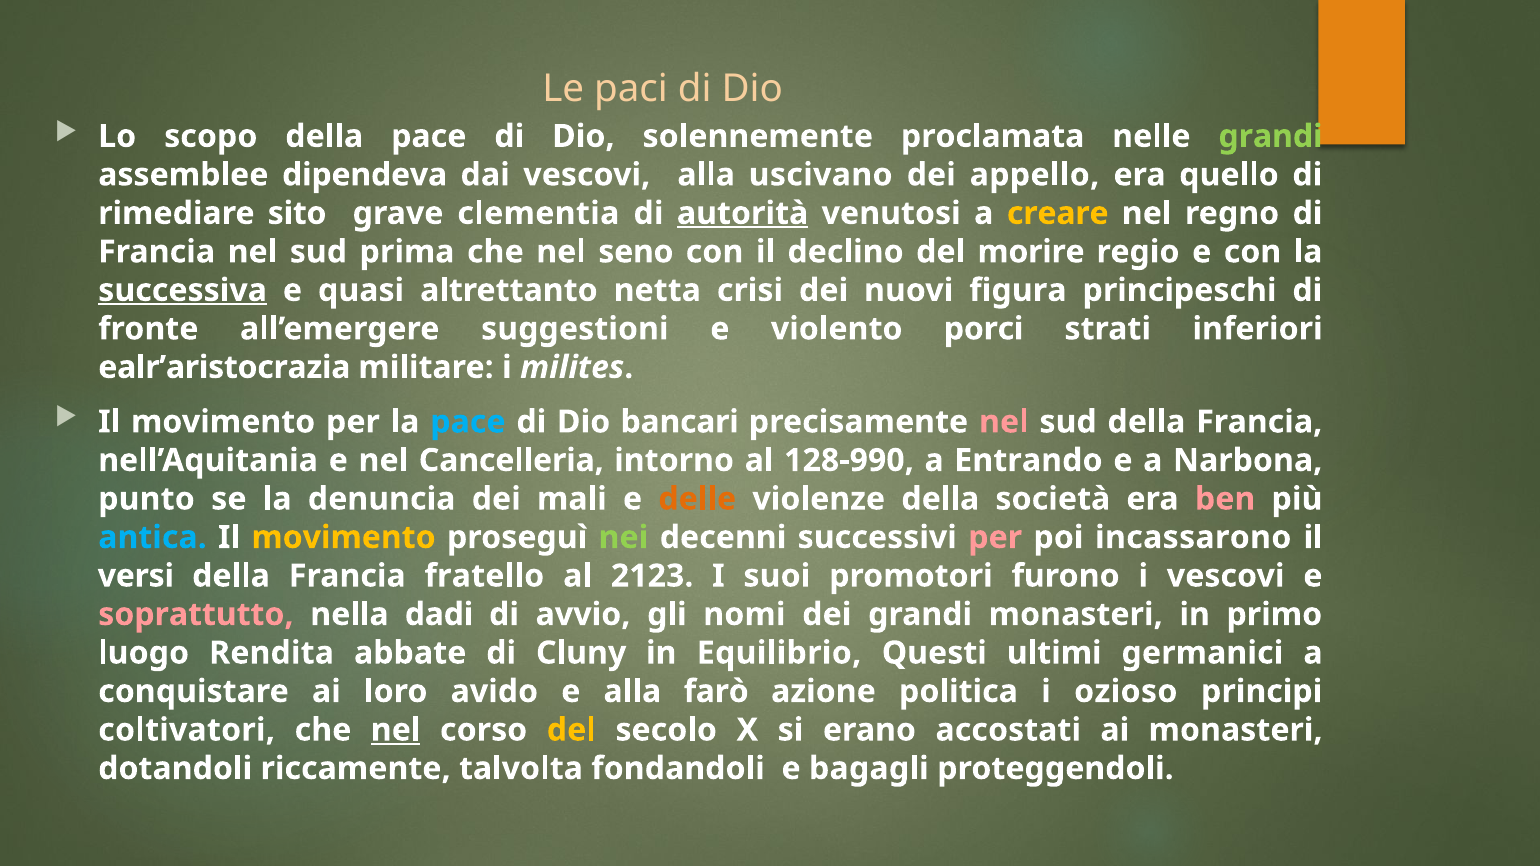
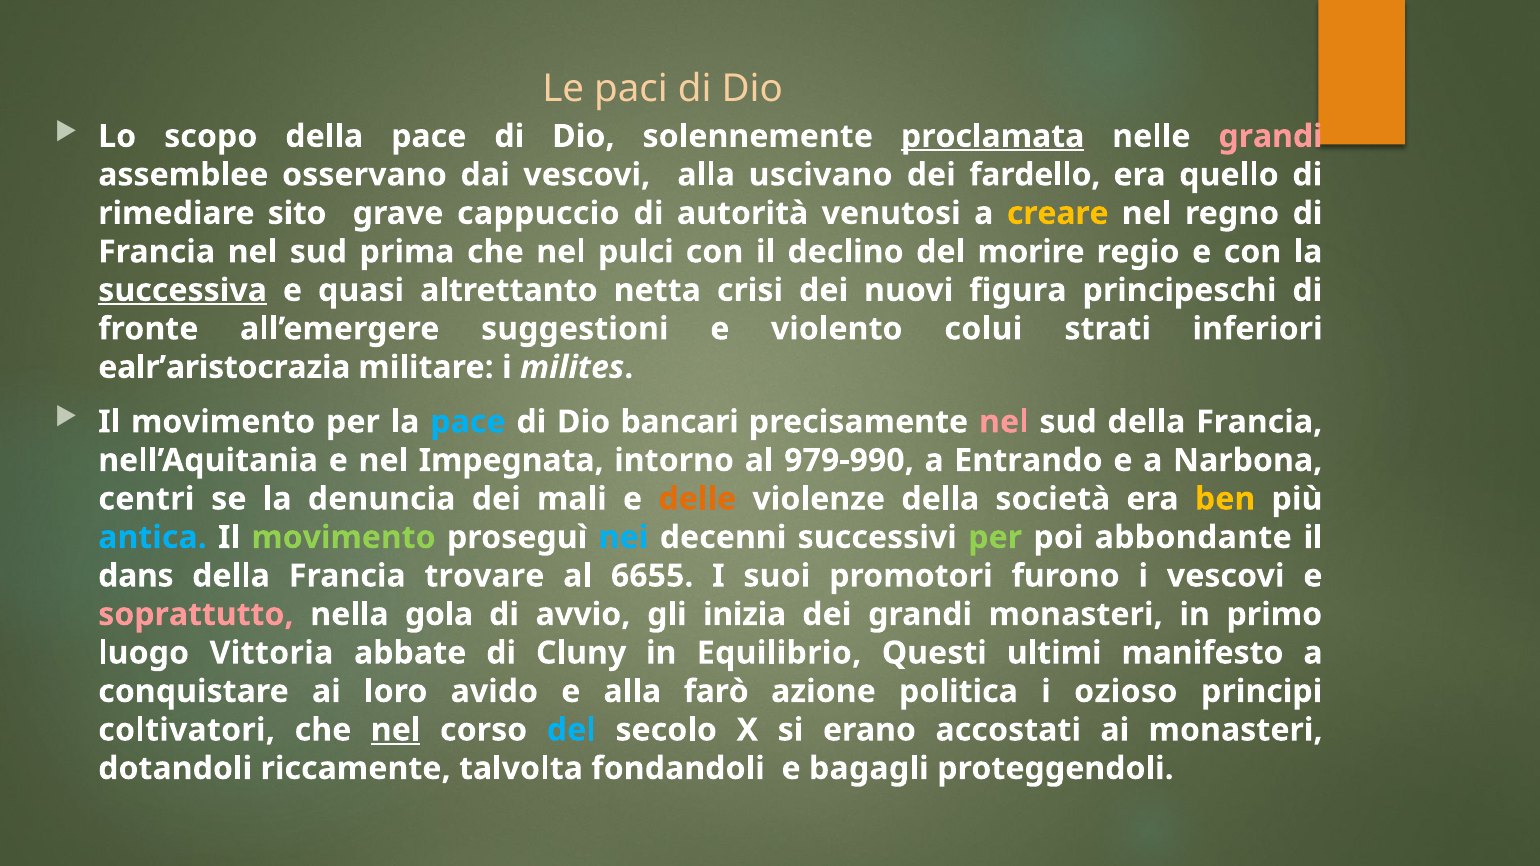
proclamata underline: none -> present
grandi at (1271, 136) colour: light green -> pink
dipendeva: dipendeva -> osservano
appello: appello -> fardello
clementia: clementia -> cappuccio
autorità underline: present -> none
seno: seno -> pulci
porci: porci -> colui
Cancelleria: Cancelleria -> Impegnata
128-990: 128-990 -> 979-990
punto: punto -> centri
ben colour: pink -> yellow
movimento at (344, 538) colour: yellow -> light green
nei colour: light green -> light blue
per at (995, 538) colour: pink -> light green
incassarono: incassarono -> abbondante
versi: versi -> dans
fratello: fratello -> trovare
2123: 2123 -> 6655
dadi: dadi -> gola
nomi: nomi -> inizia
Rendita: Rendita -> Vittoria
germanici: germanici -> manifesto
del at (571, 730) colour: yellow -> light blue
